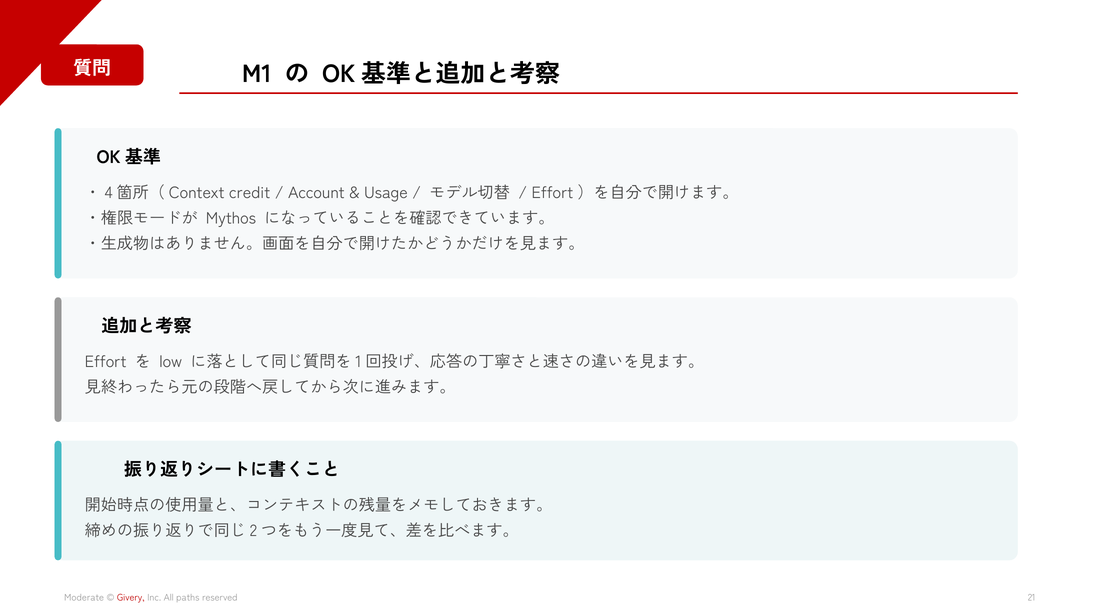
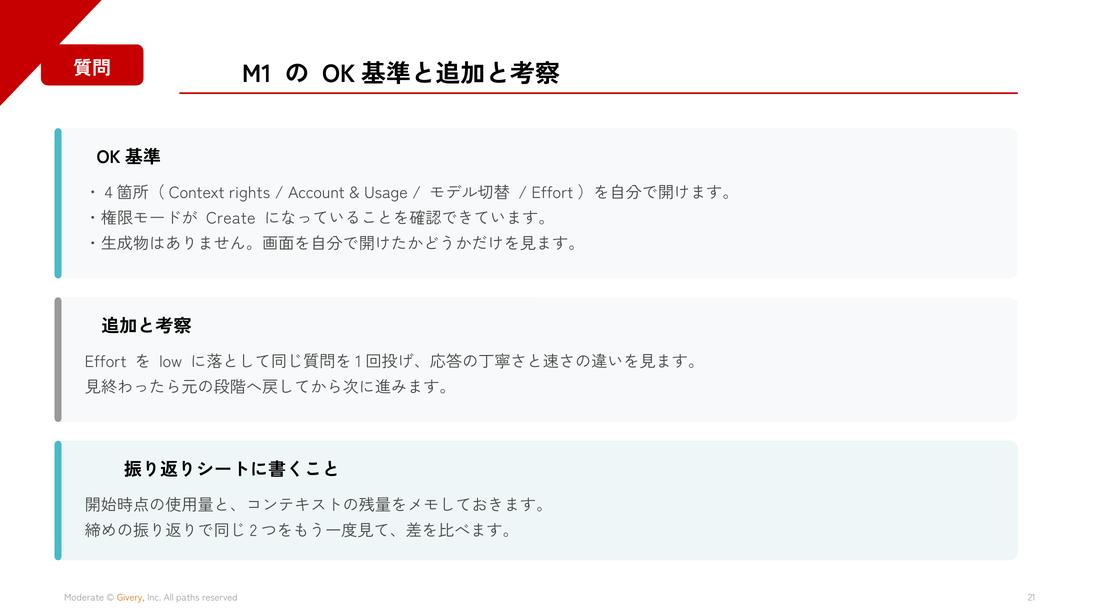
credit: credit -> rights
Mythos: Mythos -> Create
Givery colour: red -> orange
